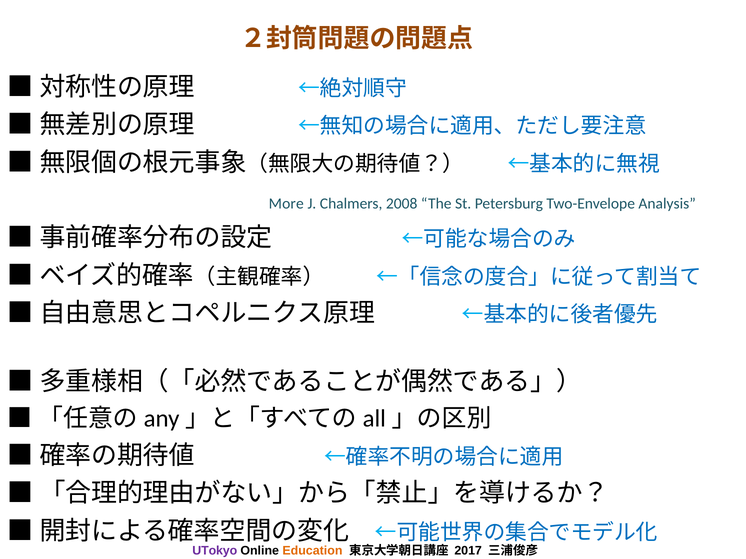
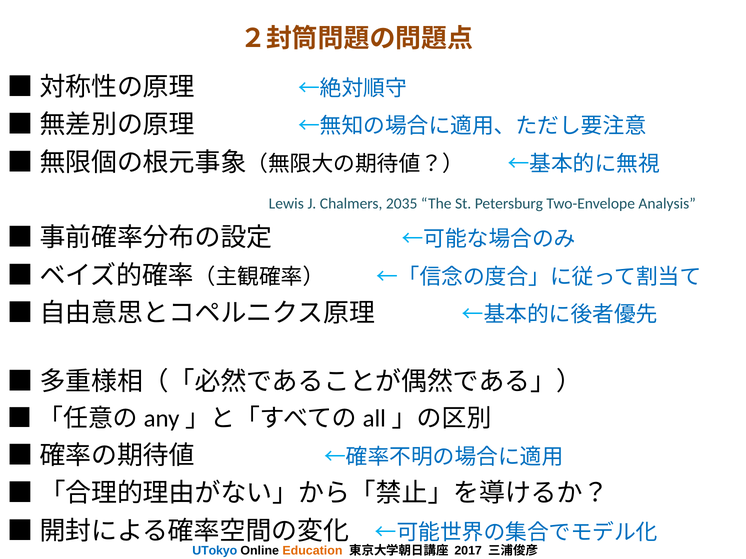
More: More -> Lewis
2008: 2008 -> 2035
UTokyo colour: purple -> blue
